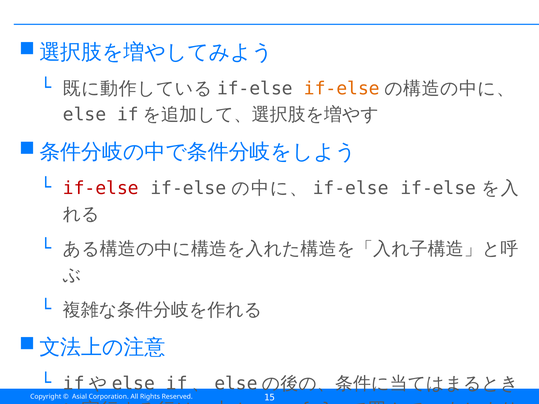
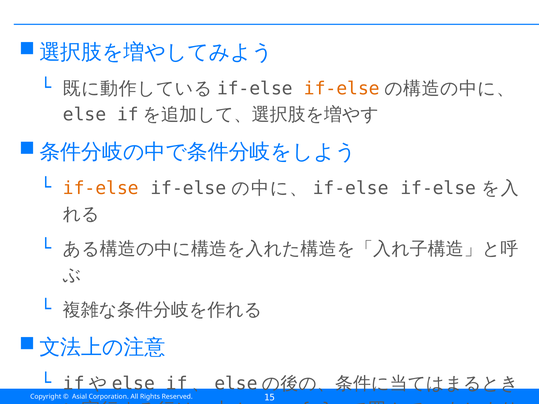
if-else at (101, 189) colour: red -> orange
